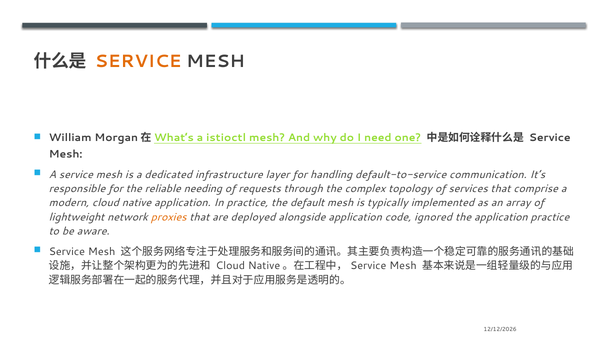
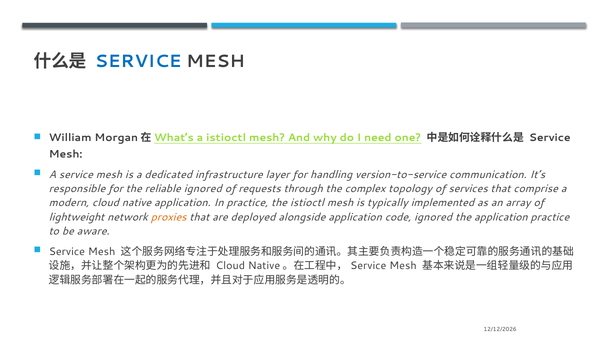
SERVICE at (138, 61) colour: orange -> blue
default-to-service: default-to-service -> version-to-service
reliable needing: needing -> ignored
the default: default -> istioctl
